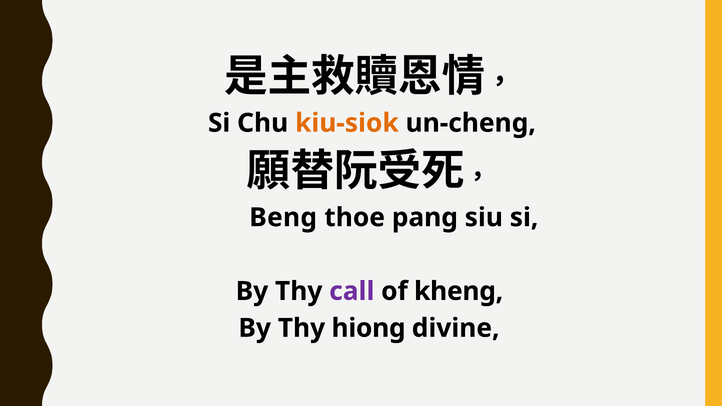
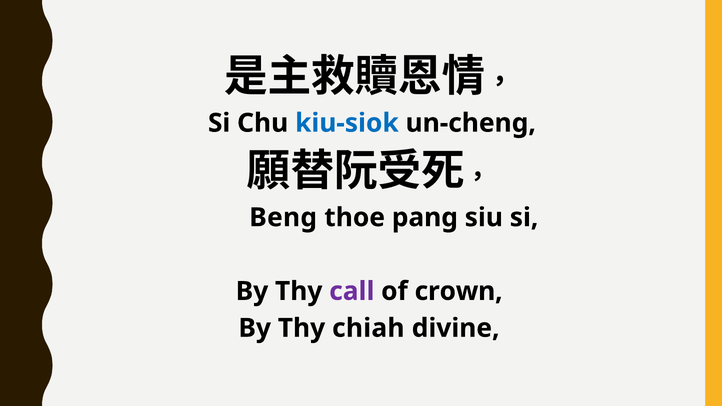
kiu-siok colour: orange -> blue
kheng: kheng -> crown
hiong: hiong -> chiah
